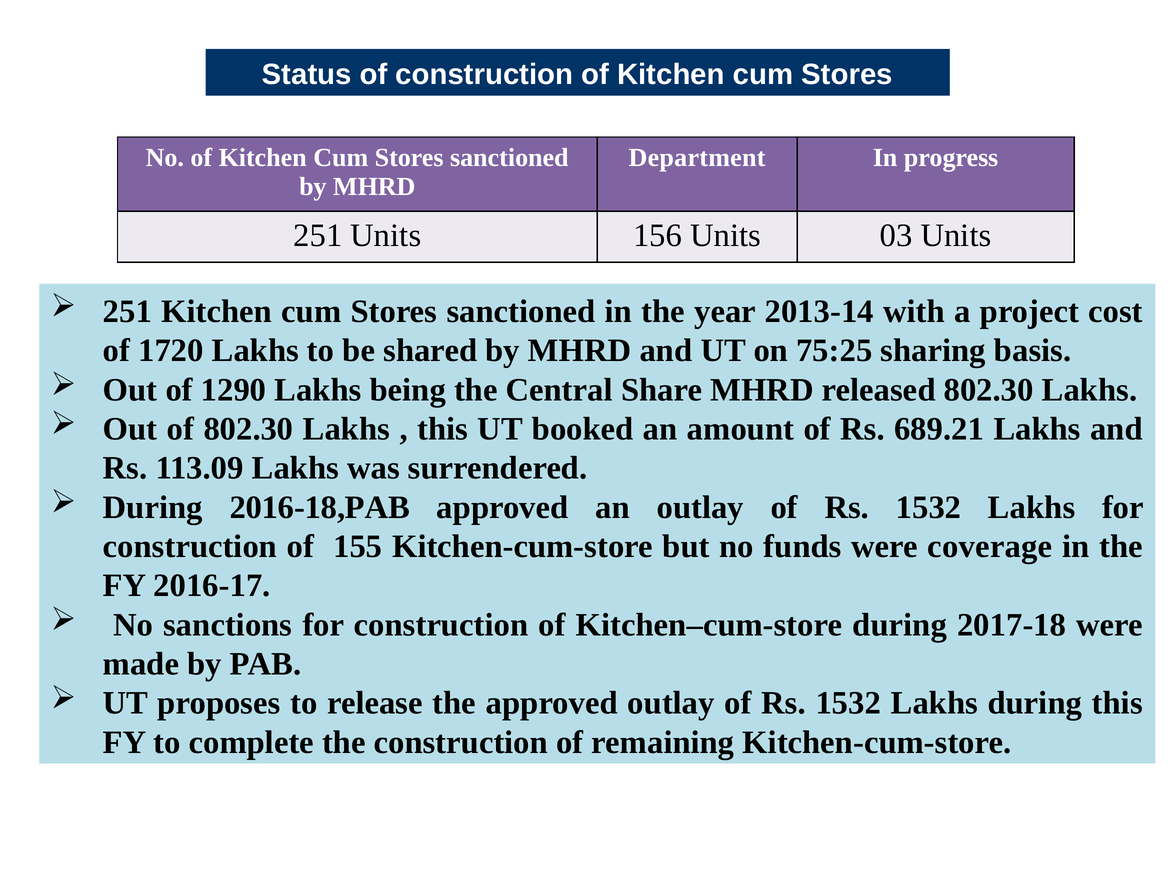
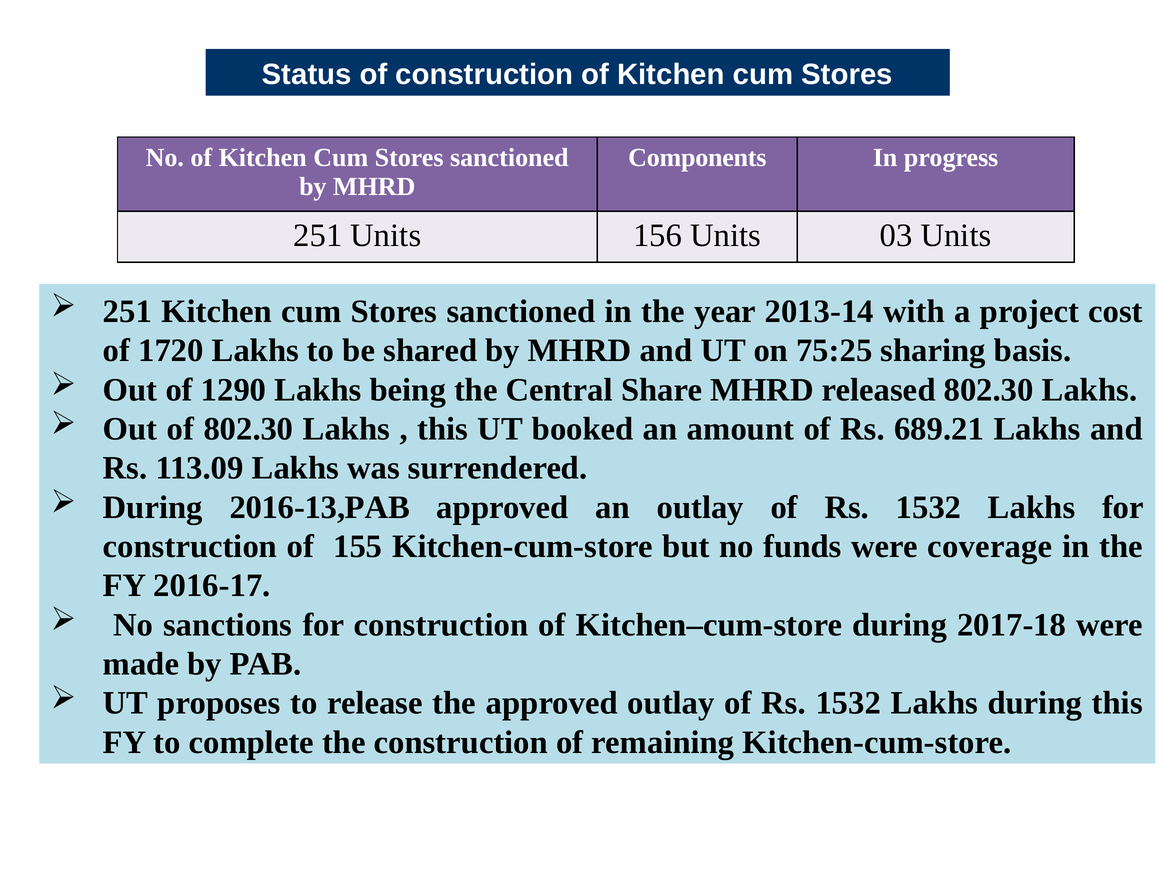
Department: Department -> Components
2016-18,PAB: 2016-18,PAB -> 2016-13,PAB
